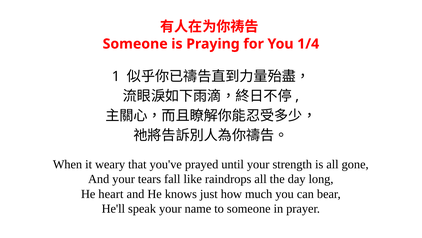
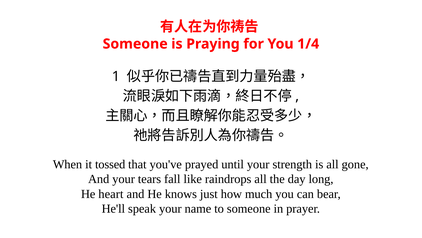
weary: weary -> tossed
